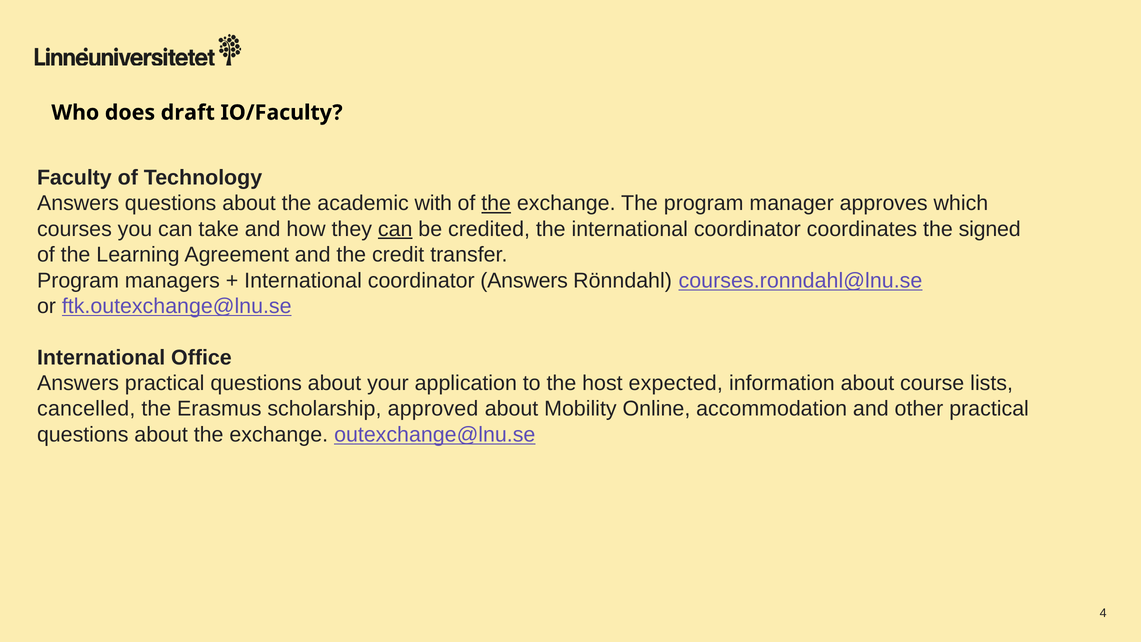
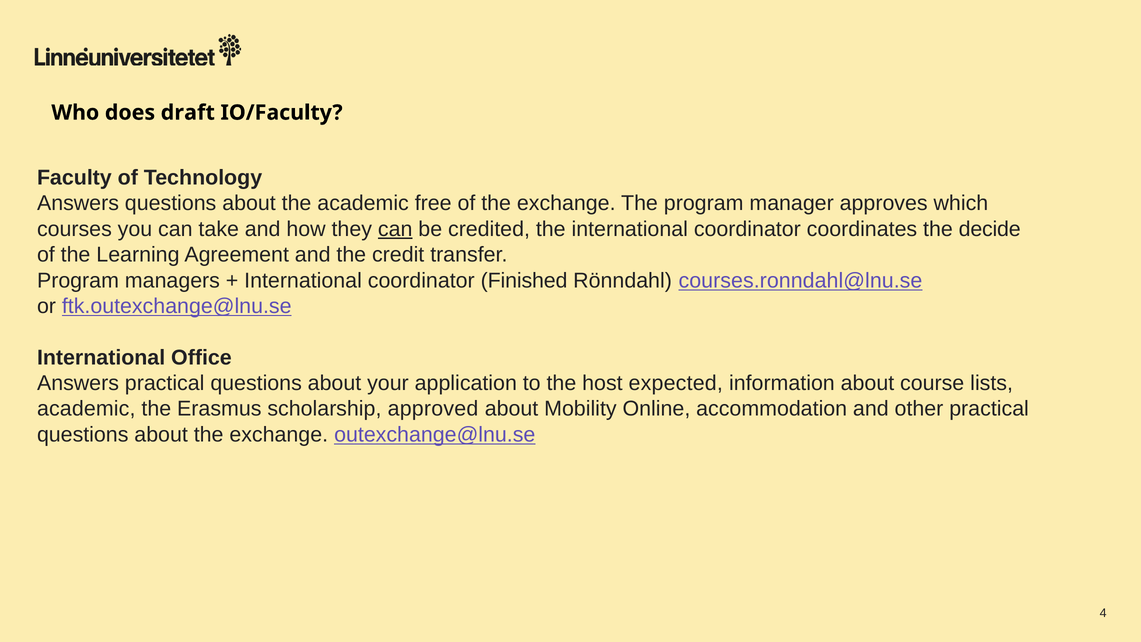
with: with -> free
the at (496, 203) underline: present -> none
signed: signed -> decide
coordinator Answers: Answers -> Finished
cancelled at (86, 409): cancelled -> academic
